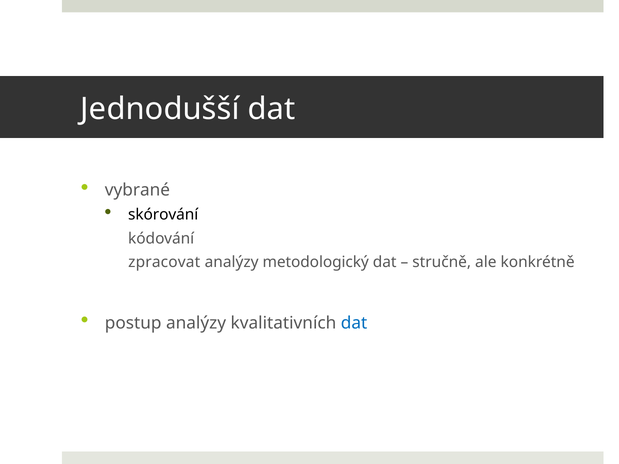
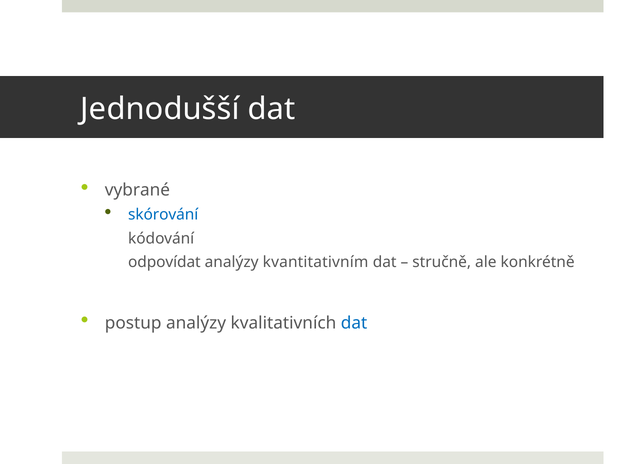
skórování colour: black -> blue
zpracovat: zpracovat -> odpovídat
metodologický: metodologický -> kvantitativním
